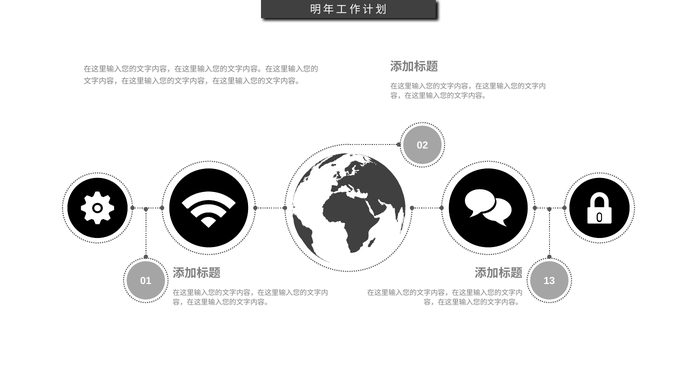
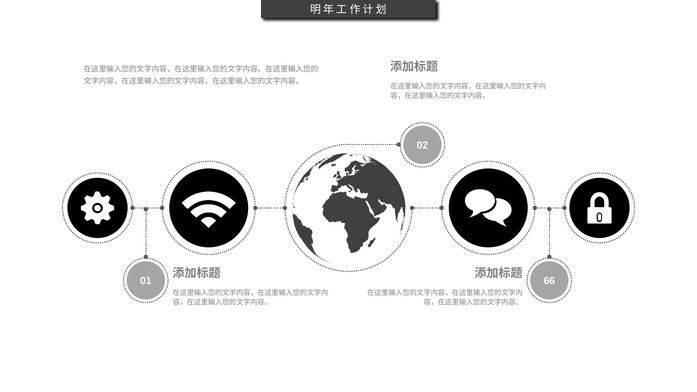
13: 13 -> 66
